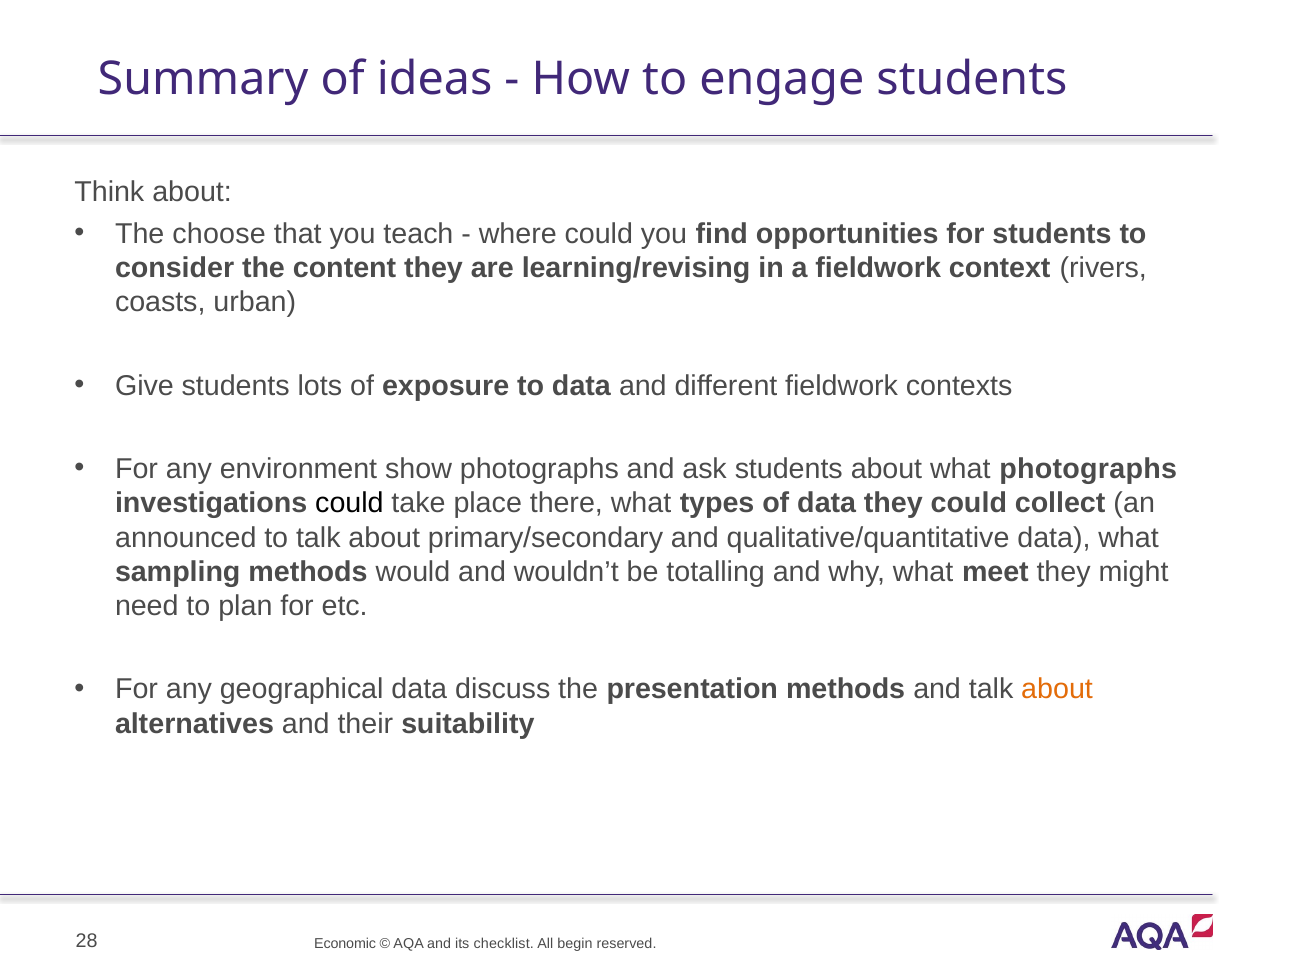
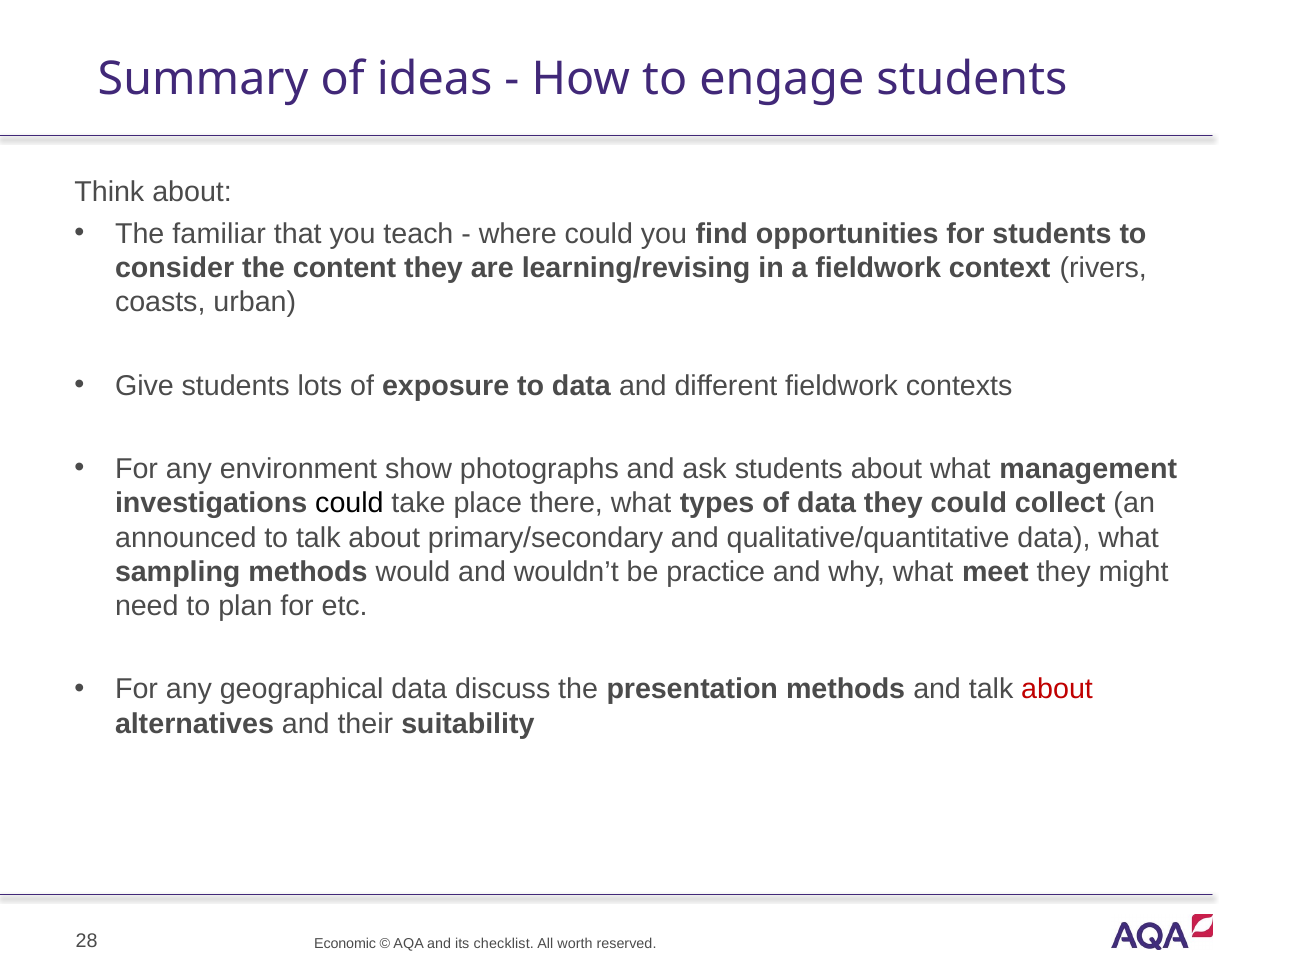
choose: choose -> familiar
what photographs: photographs -> management
totalling: totalling -> practice
about at (1057, 690) colour: orange -> red
begin: begin -> worth
